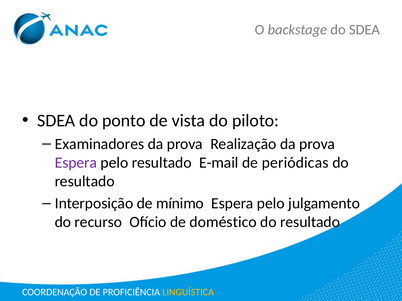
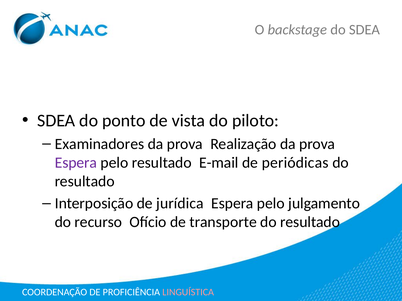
mínimo: mínimo -> jurídica
doméstico: doméstico -> transporte
LINGUÍSTICA colour: yellow -> pink
